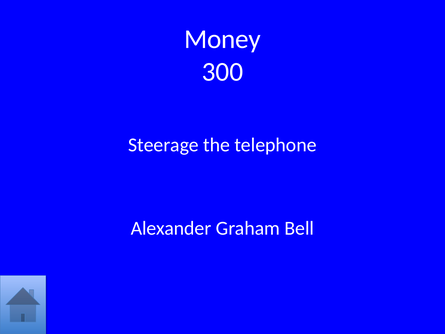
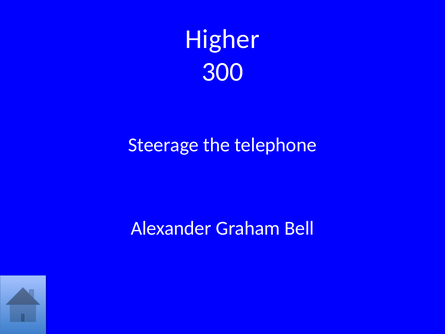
Money: Money -> Higher
